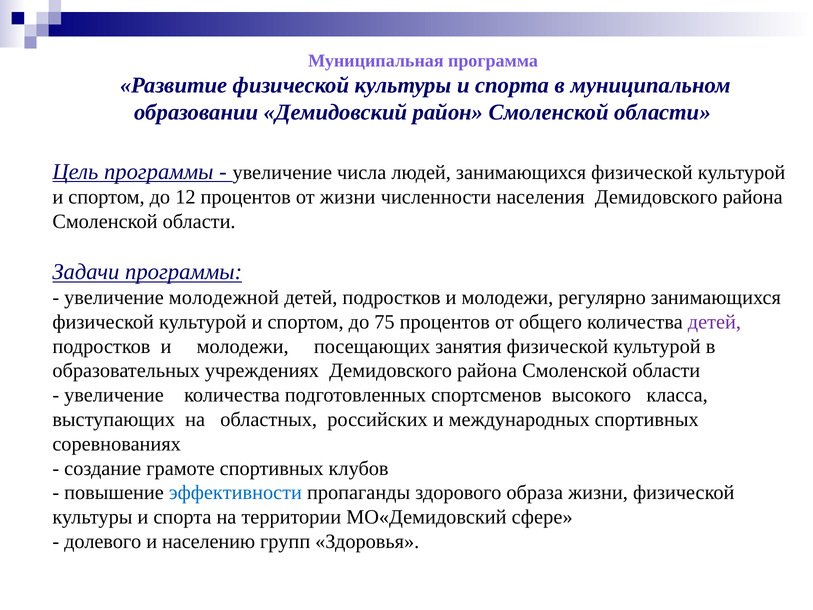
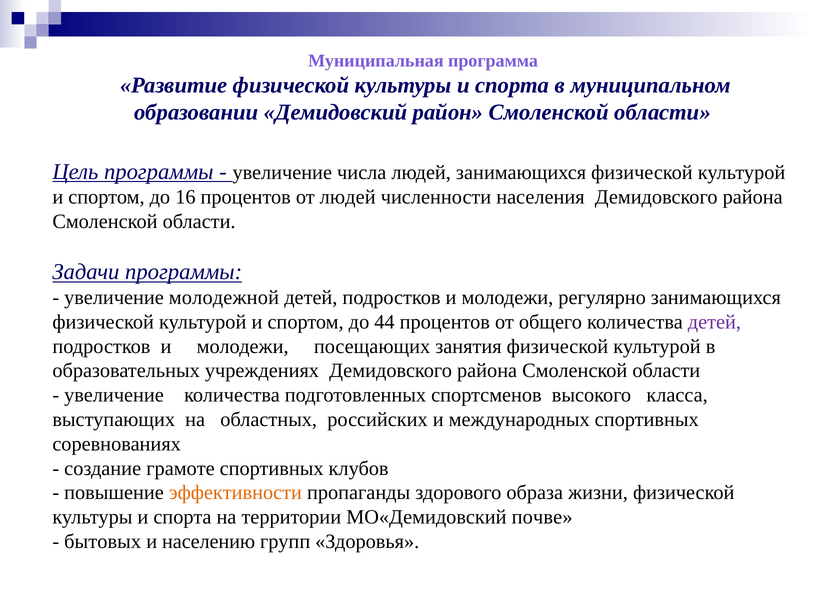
12: 12 -> 16
от жизни: жизни -> людей
75: 75 -> 44
эффективности colour: blue -> orange
сфере: сфере -> почве
долевого: долевого -> бытовых
